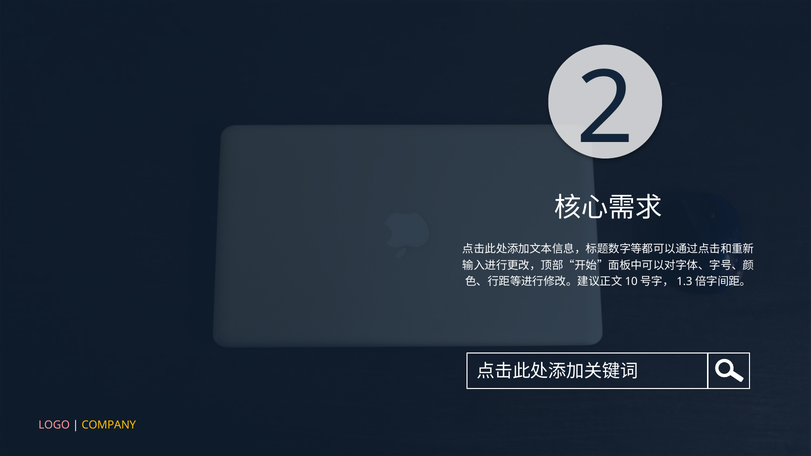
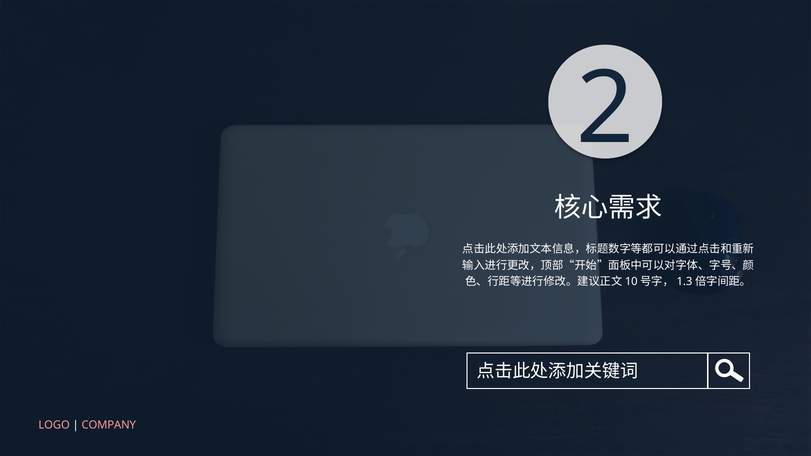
COMPANY colour: yellow -> pink
